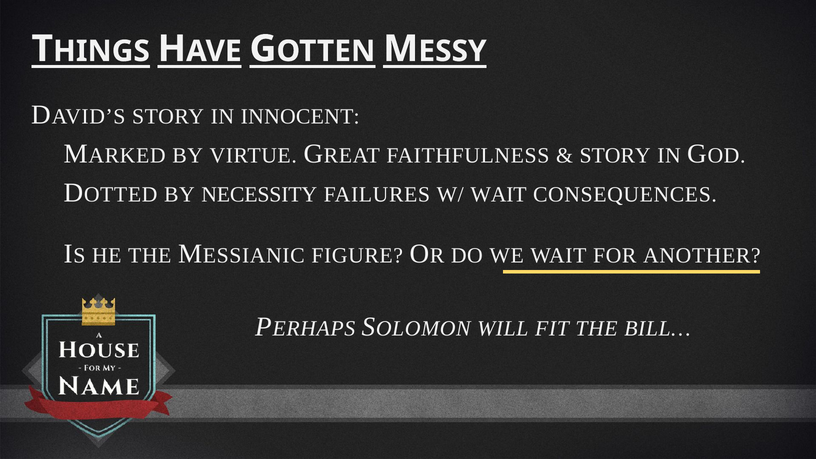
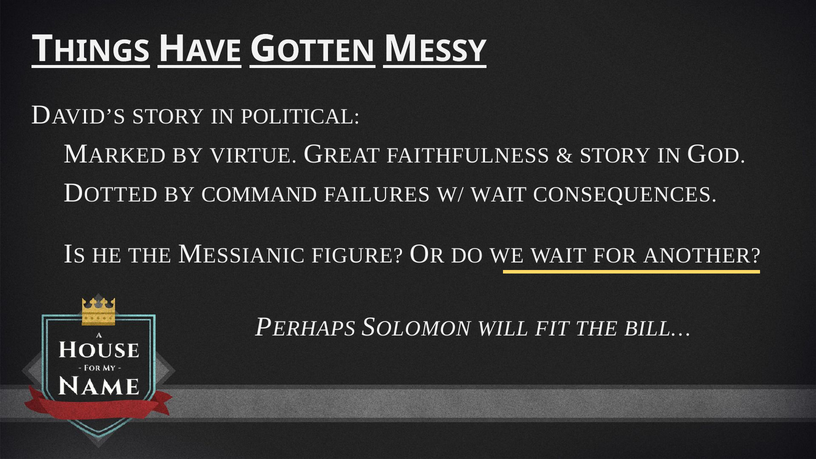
INNOCENT: INNOCENT -> POLITICAL
NECESSITY: NECESSITY -> COMMAND
